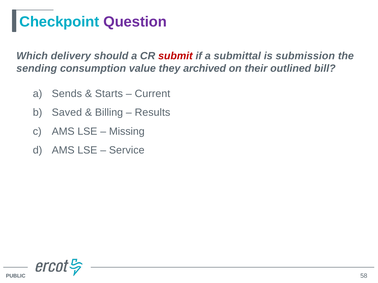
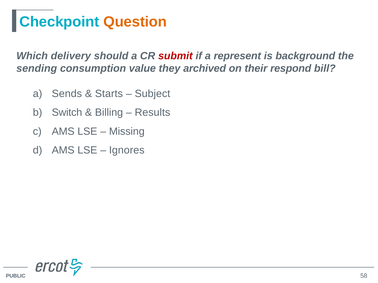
Question colour: purple -> orange
submittal: submittal -> represent
submission: submission -> background
outlined: outlined -> respond
Current: Current -> Subject
Saved: Saved -> Switch
Service: Service -> Ignores
